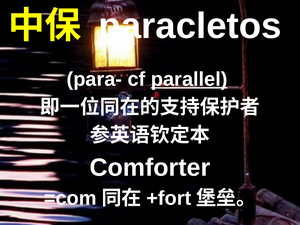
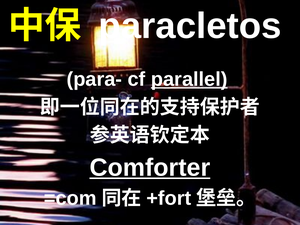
Comforter underline: none -> present
